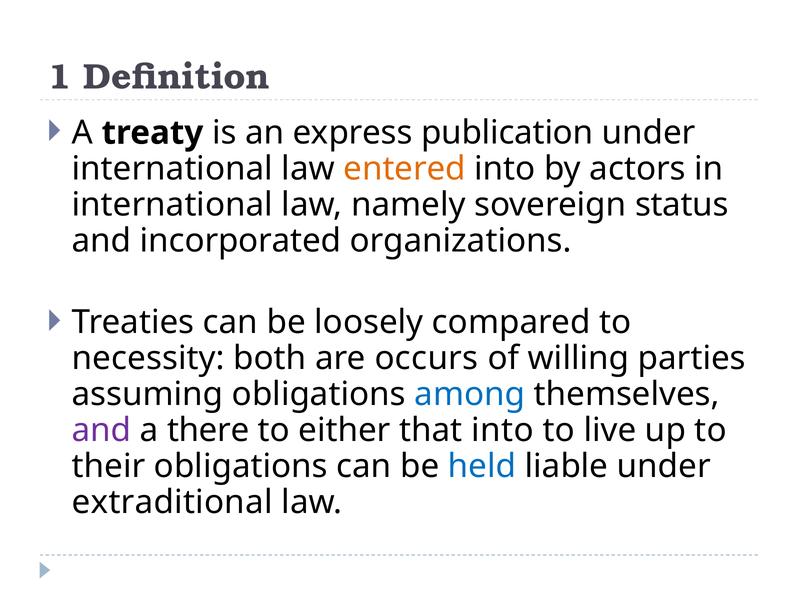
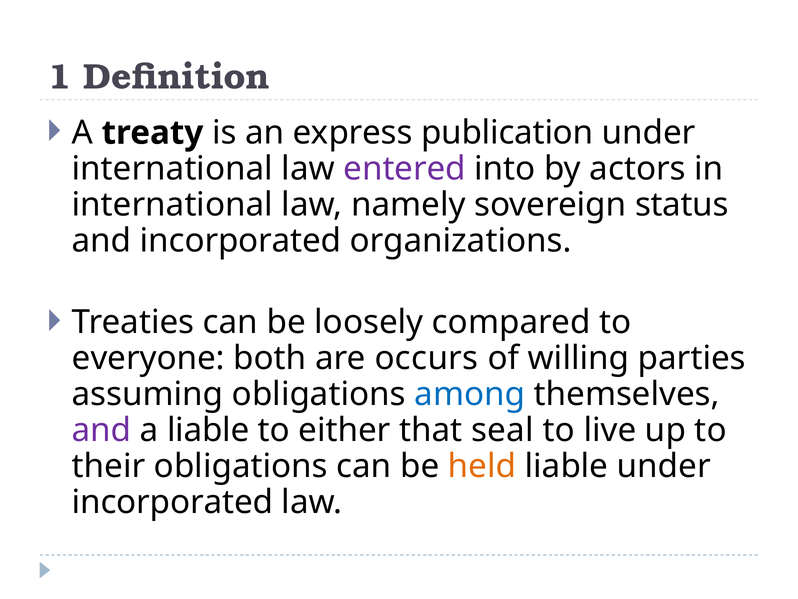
entered colour: orange -> purple
necessity: necessity -> everyone
a there: there -> liable
that into: into -> seal
held colour: blue -> orange
extraditional at (172, 502): extraditional -> incorporated
